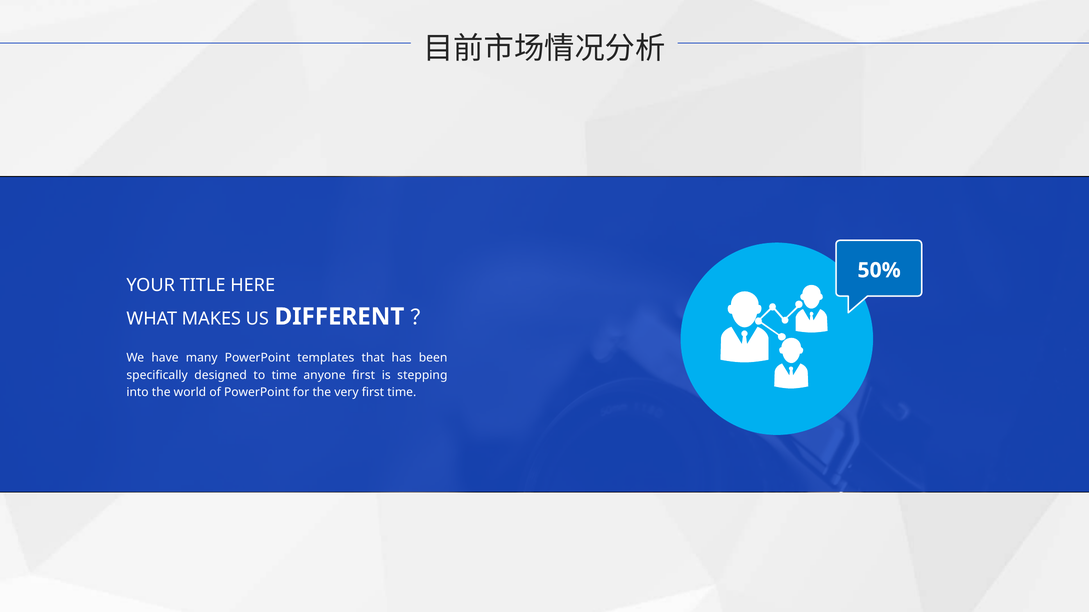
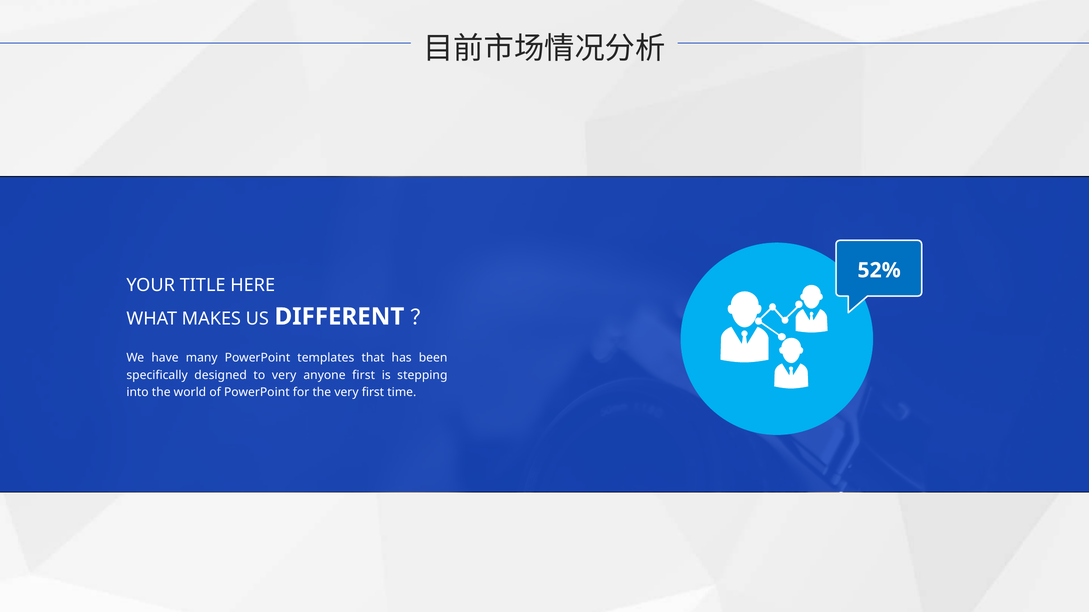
50%: 50% -> 52%
to time: time -> very
